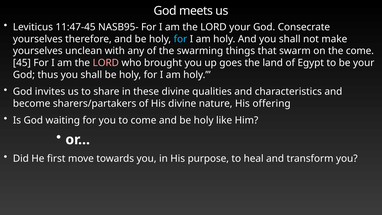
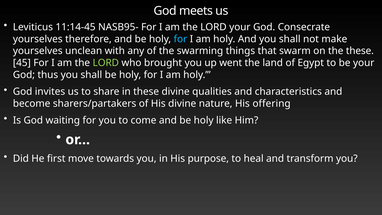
11:47-45: 11:47-45 -> 11:14-45
the come: come -> these
LORD at (106, 63) colour: pink -> light green
goes: goes -> went
